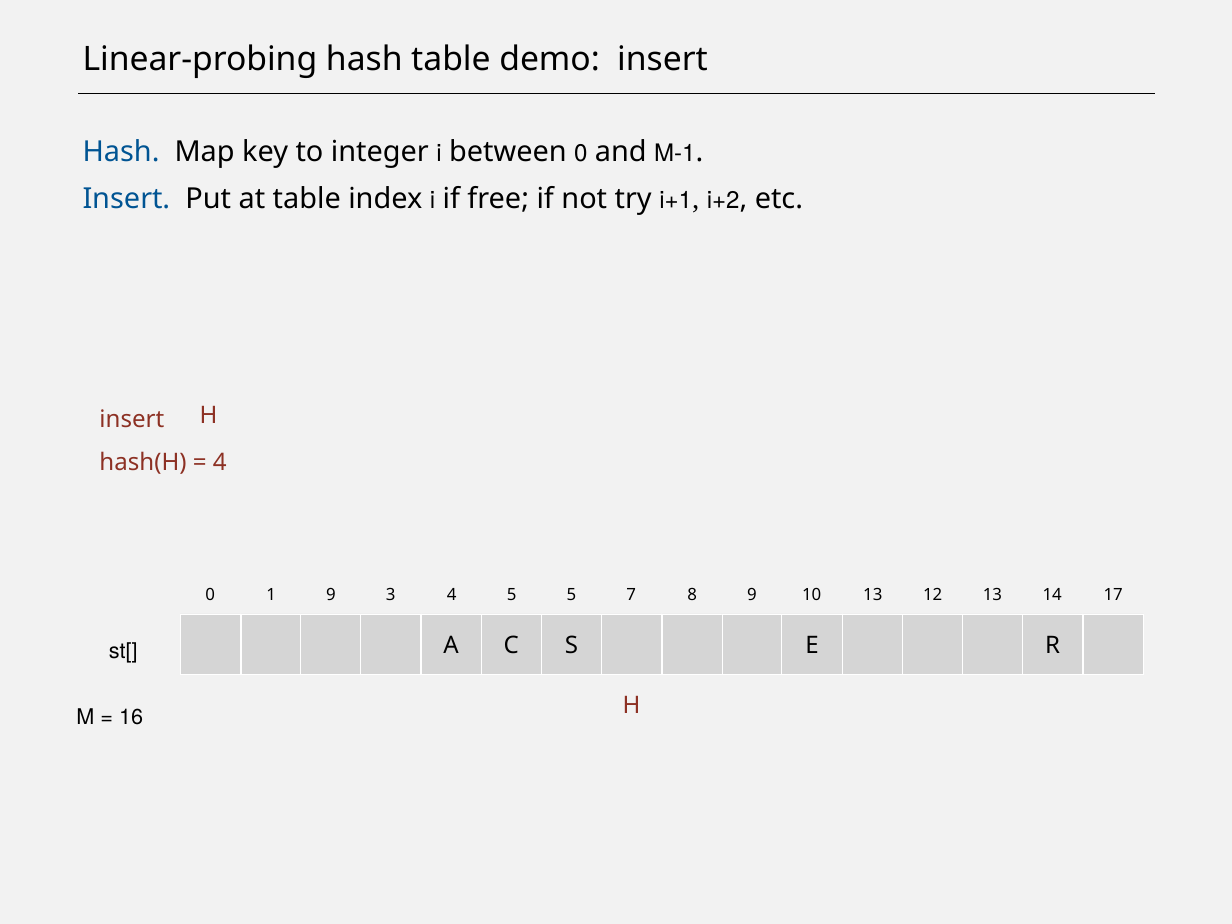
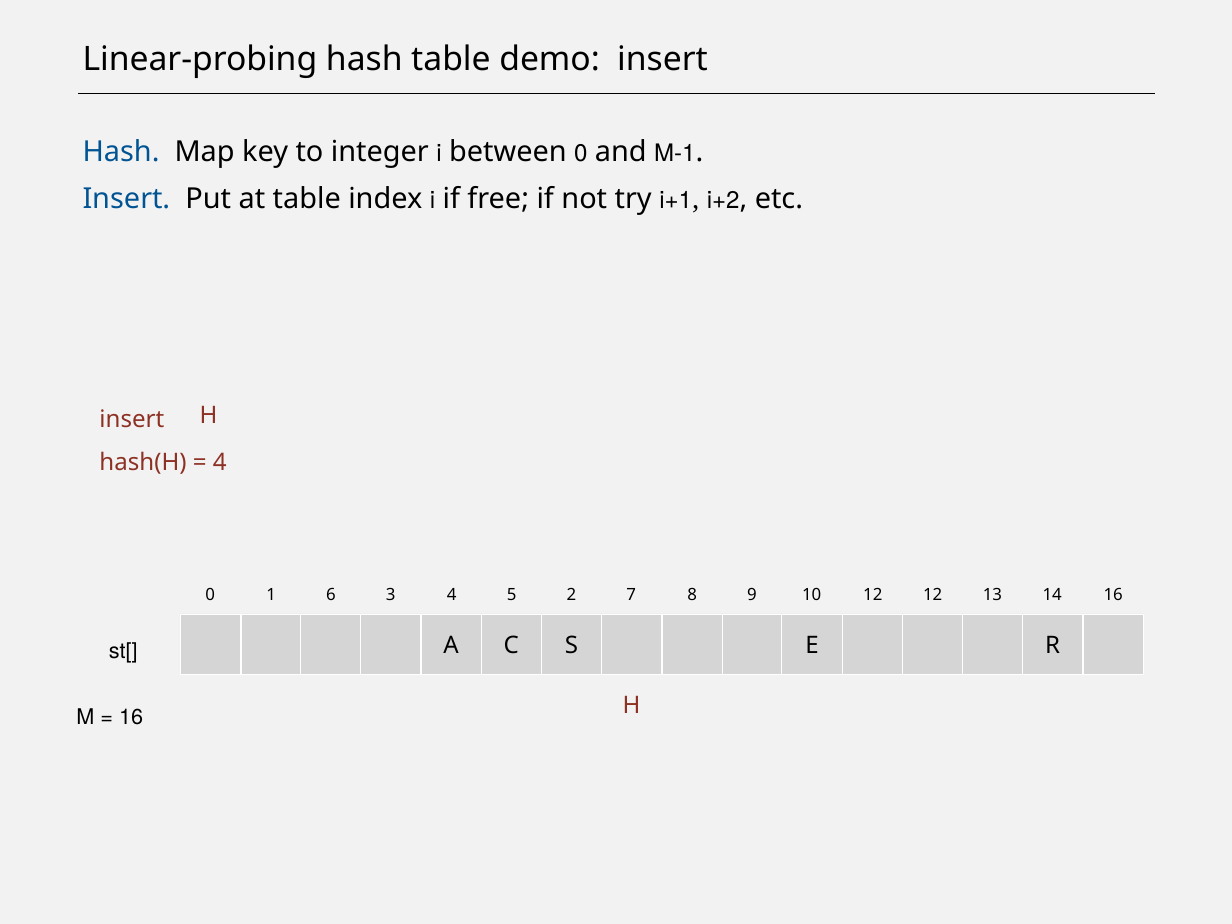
1 9: 9 -> 6
5 5: 5 -> 2
10 13: 13 -> 12
14 17: 17 -> 16
